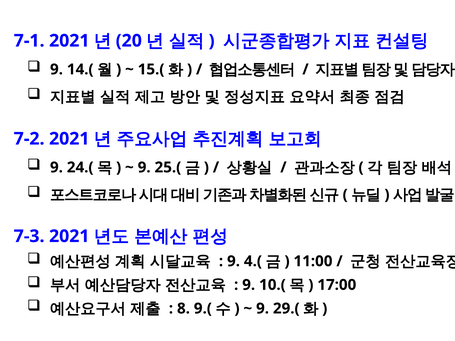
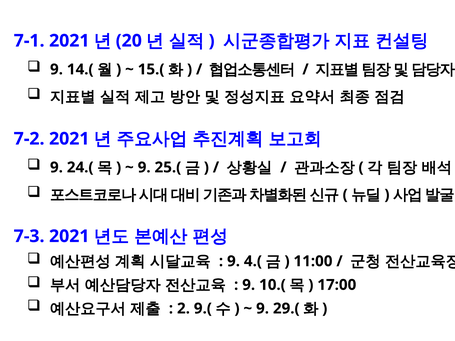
8: 8 -> 2
